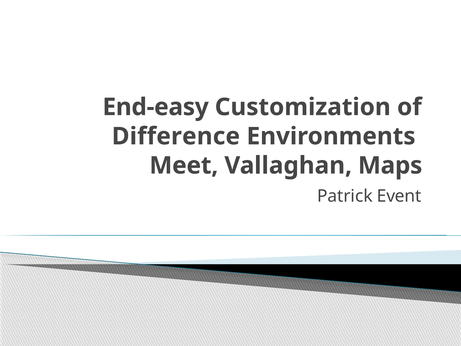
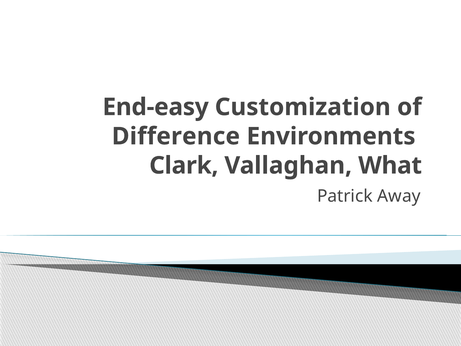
Meet: Meet -> Clark
Maps: Maps -> What
Event: Event -> Away
